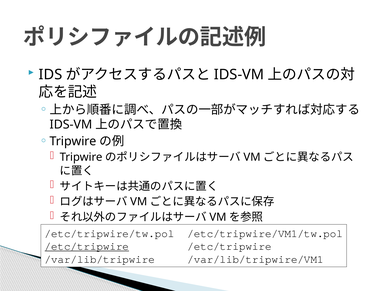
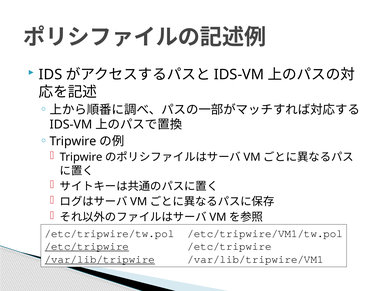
/var/lib/tripwire underline: none -> present
